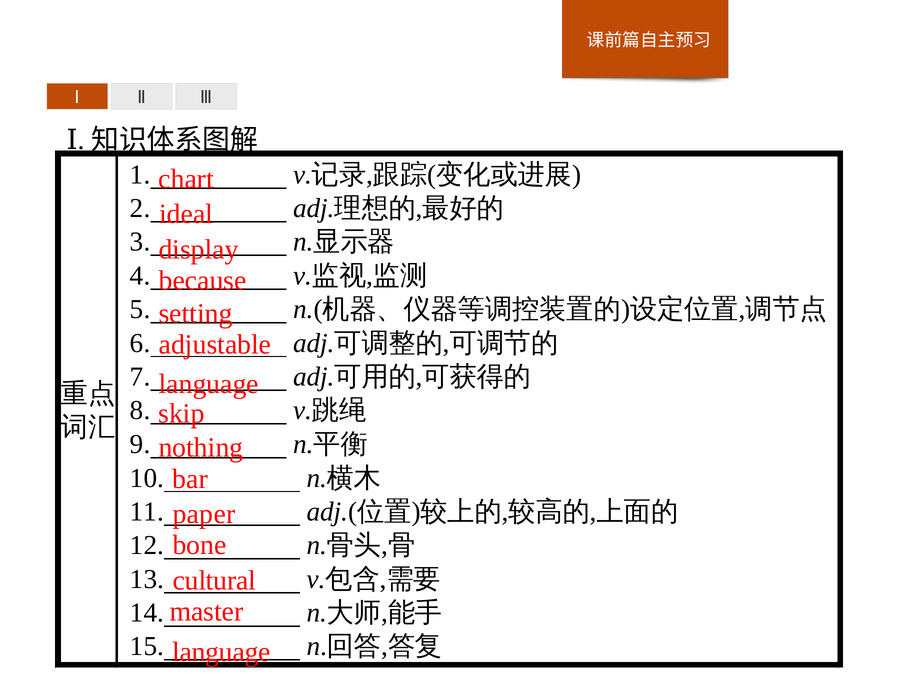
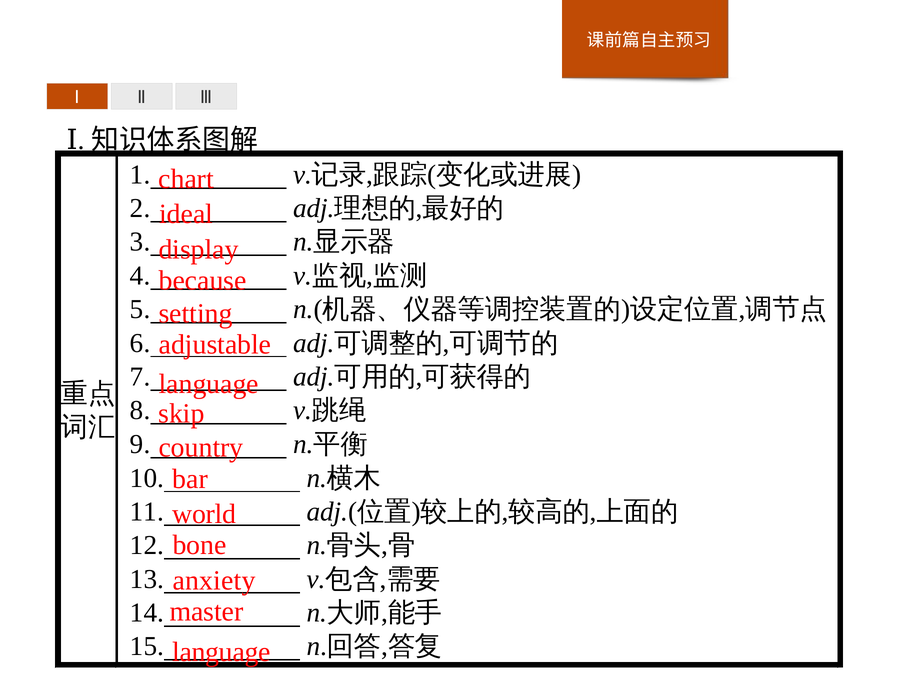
nothing: nothing -> country
paper: paper -> world
cultural: cultural -> anxiety
